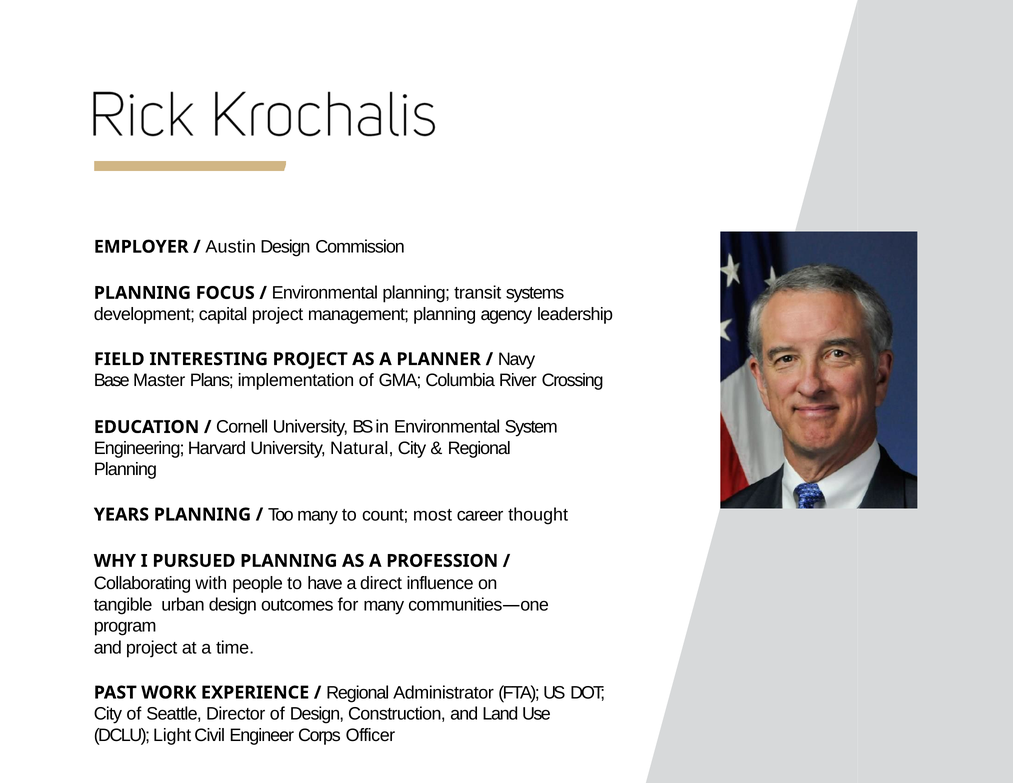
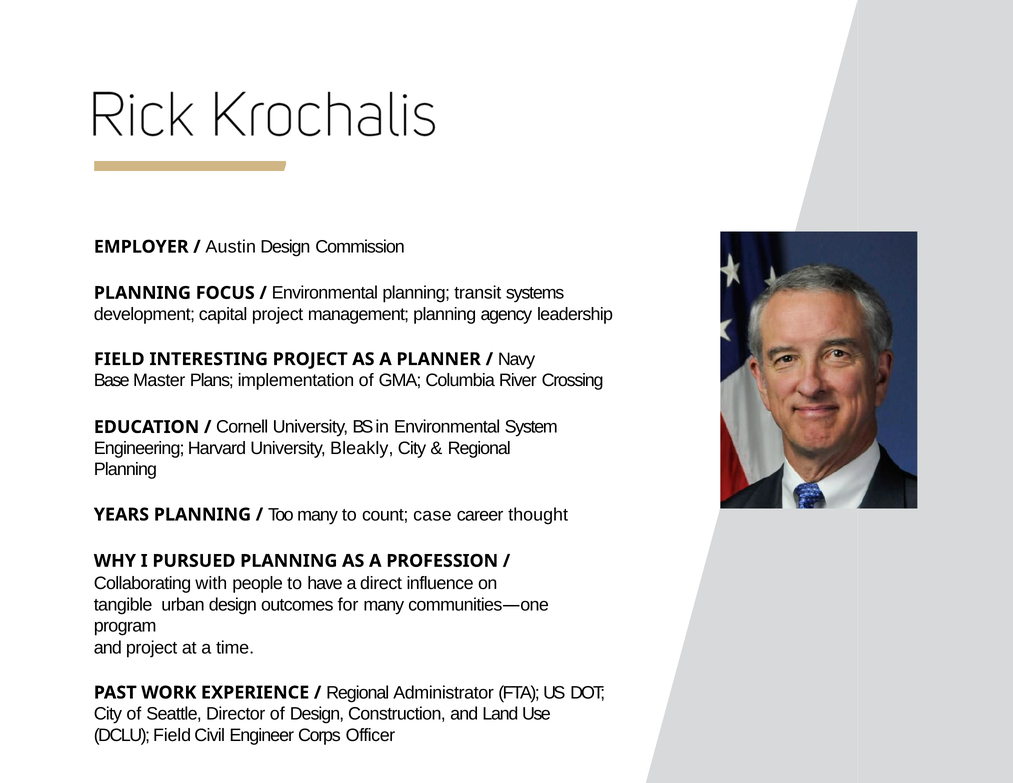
Natural: Natural -> Bleakly
most: most -> case
DCLU Light: Light -> Field
